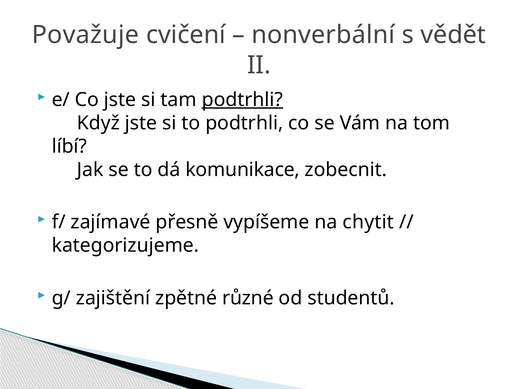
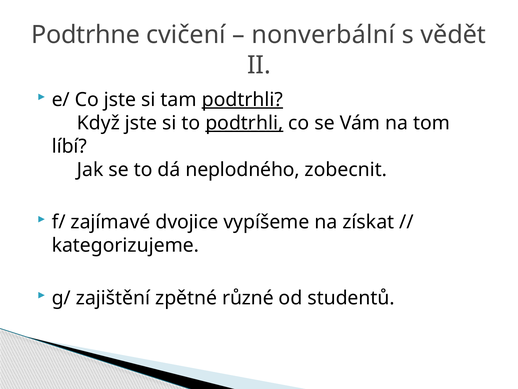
Považuje: Považuje -> Podtrhne
podtrhli at (244, 123) underline: none -> present
komunikace: komunikace -> neplodného
přesně: přesně -> dvojice
chytit: chytit -> získat
